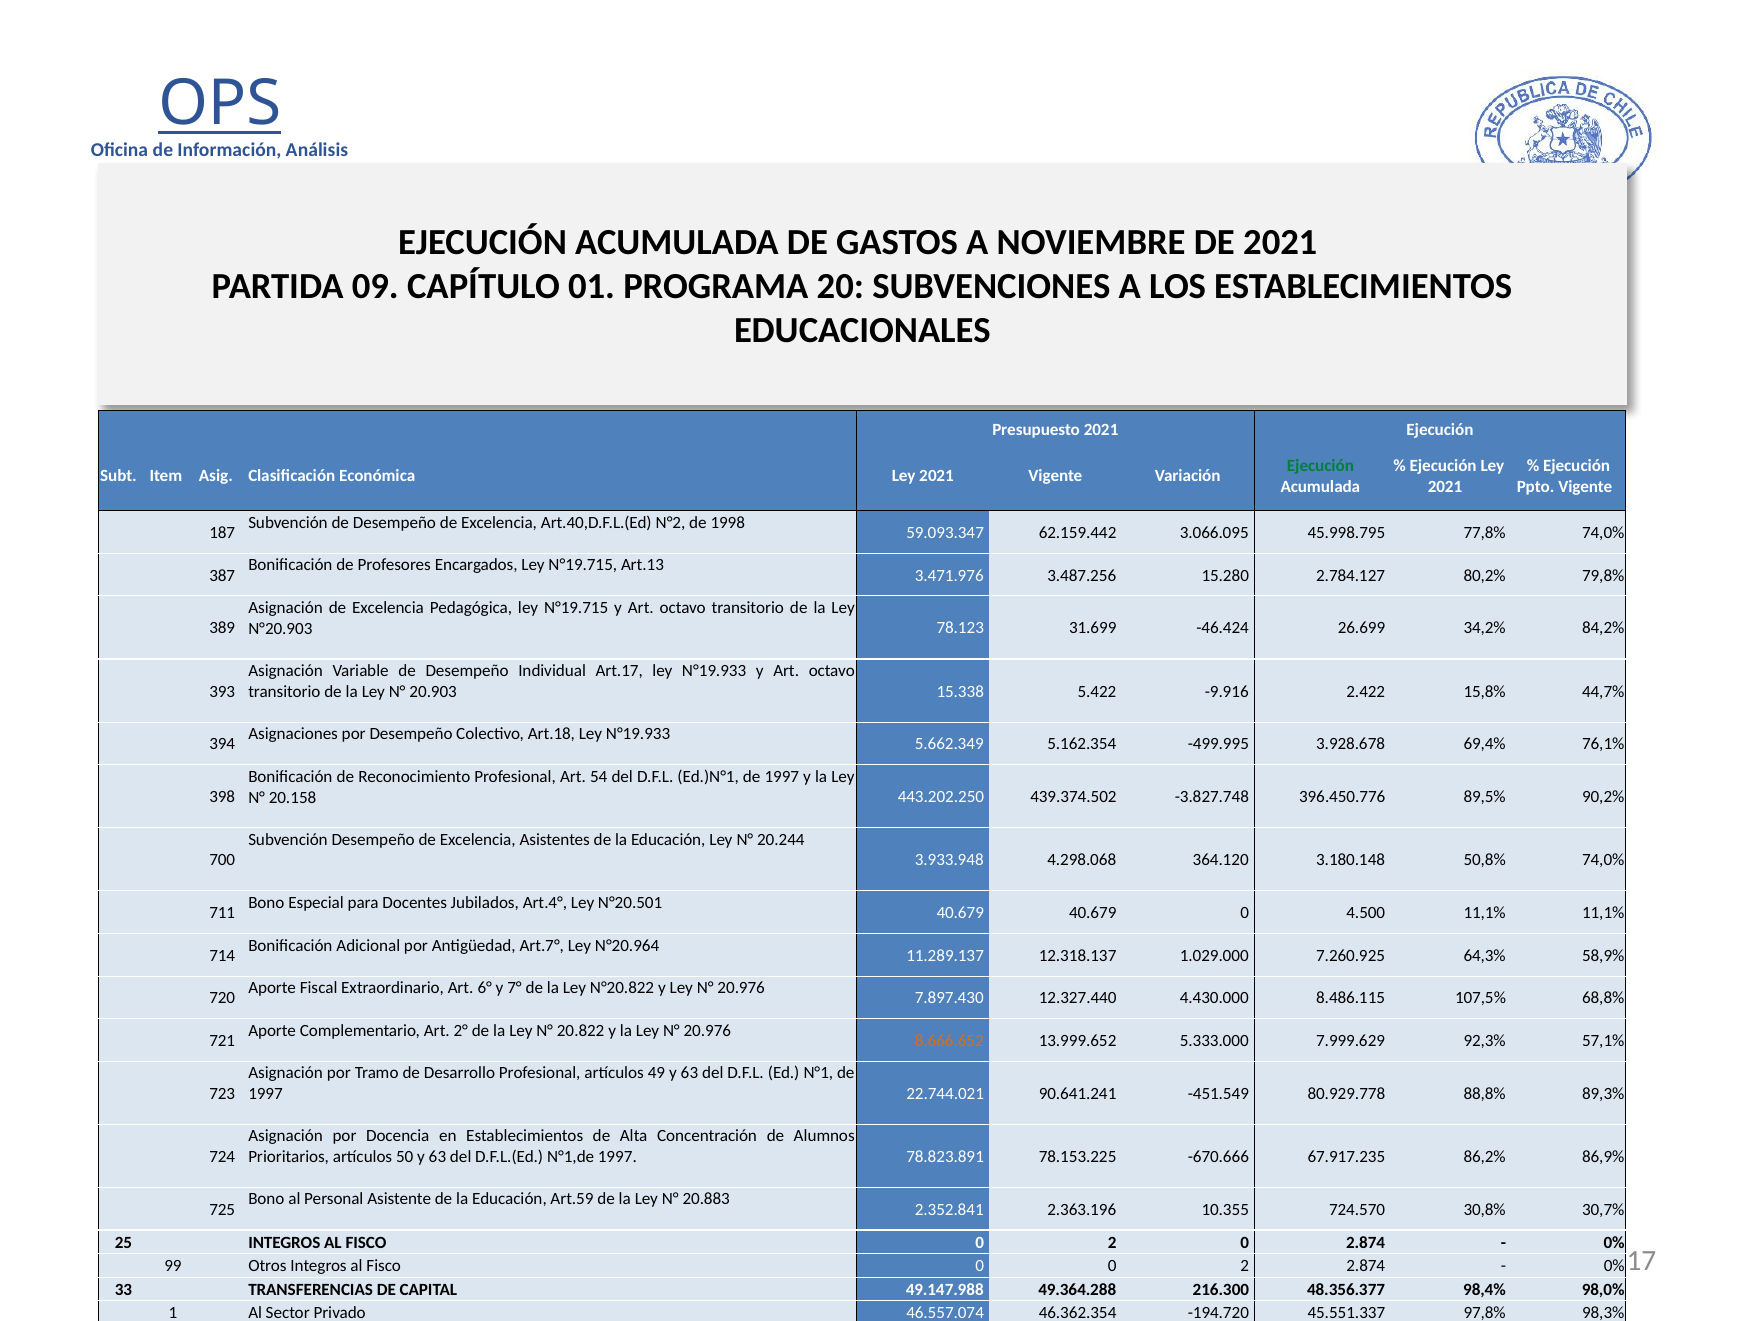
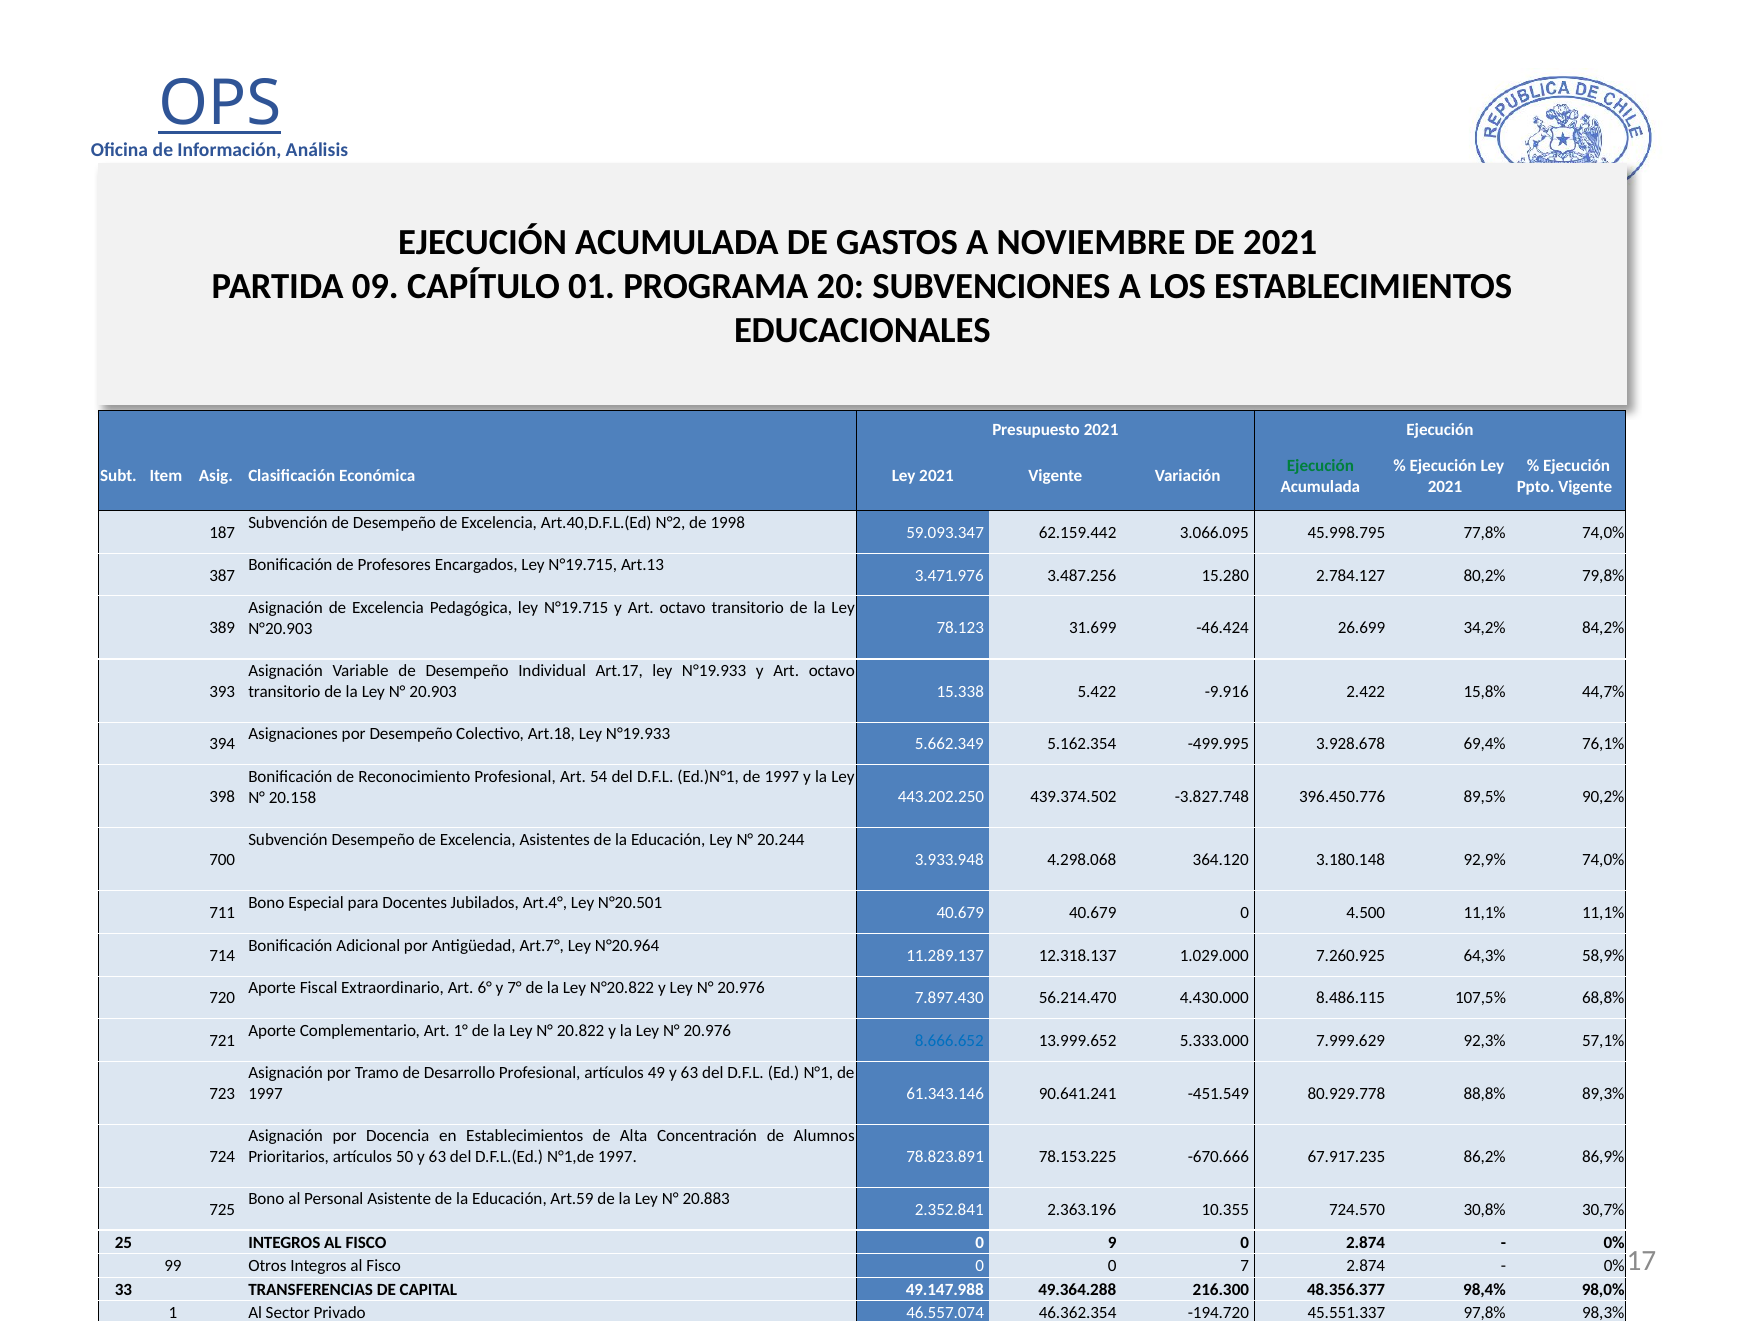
50,8%: 50,8% -> 92,9%
12.327.440: 12.327.440 -> 56.214.470
2°: 2° -> 1°
8.666.652 colour: orange -> blue
22.744.021: 22.744.021 -> 61.343.146
2 at (1112, 1243): 2 -> 9
2 at (1245, 1267): 2 -> 7
